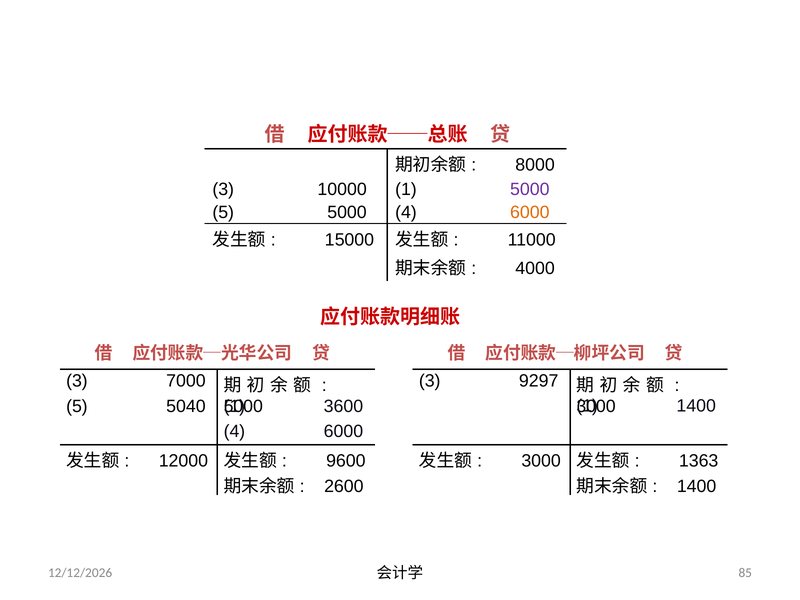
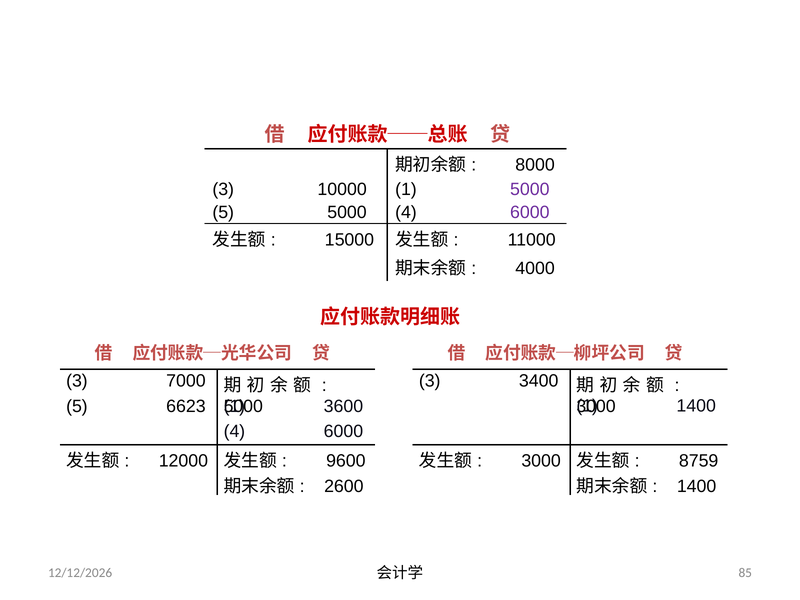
6000 at (530, 212) colour: orange -> purple
9297: 9297 -> 3400
5040: 5040 -> 6623
1363: 1363 -> 8759
